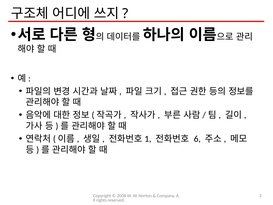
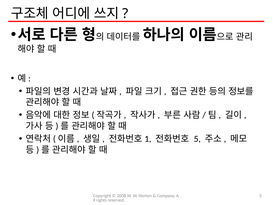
6: 6 -> 5
